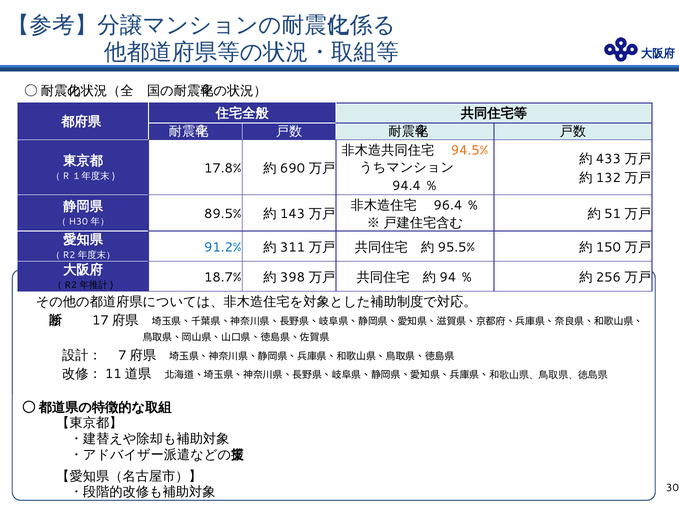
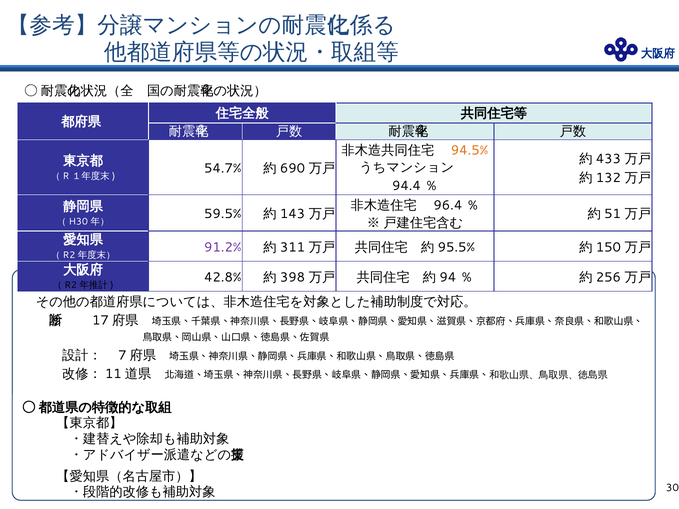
17.8%: 17.8% -> 54.7%
89.5%: 89.5% -> 59.5%
91.2% colour: blue -> purple
18.7%: 18.7% -> 42.8%
